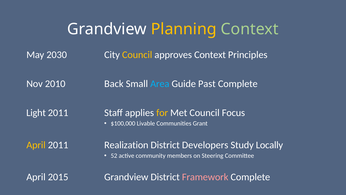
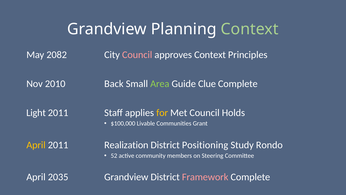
Planning colour: yellow -> white
2030: 2030 -> 2082
Council at (137, 55) colour: yellow -> pink
Area colour: light blue -> light green
Past: Past -> Clue
Focus: Focus -> Holds
Developers: Developers -> Positioning
Locally: Locally -> Rondo
2015: 2015 -> 2035
